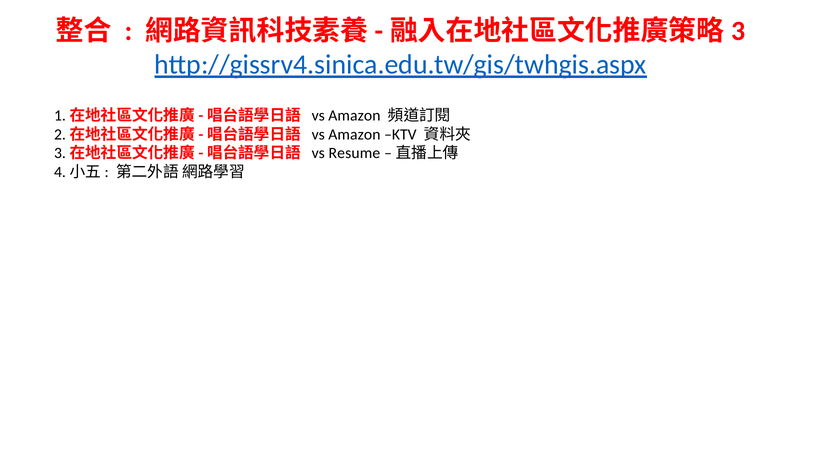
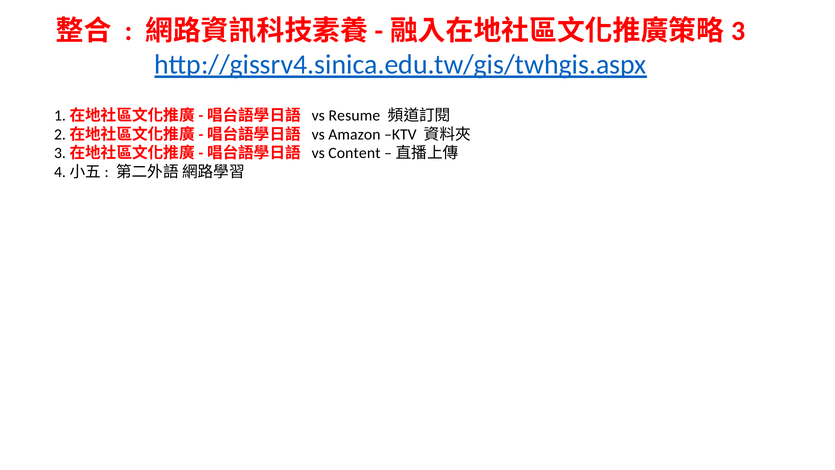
Amazon at (354, 116): Amazon -> Resume
Resume: Resume -> Content
